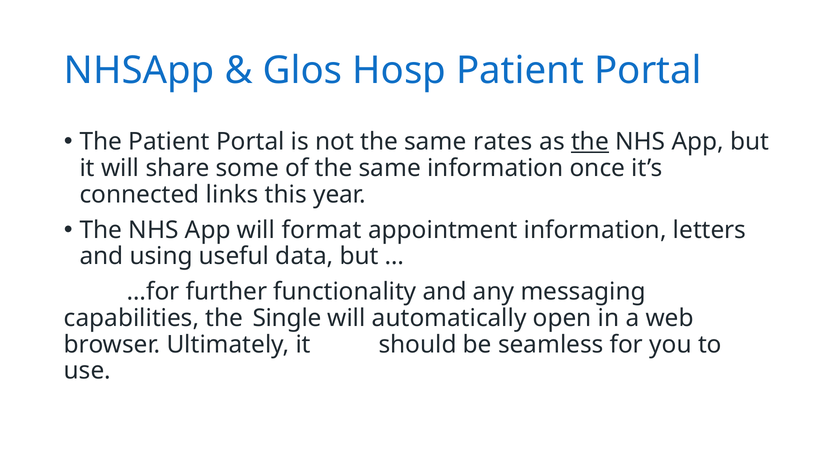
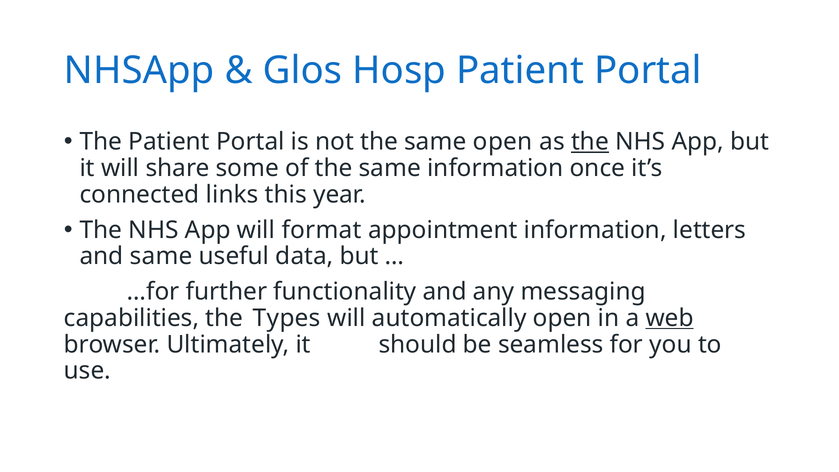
same rates: rates -> open
and using: using -> same
Single: Single -> Types
web underline: none -> present
